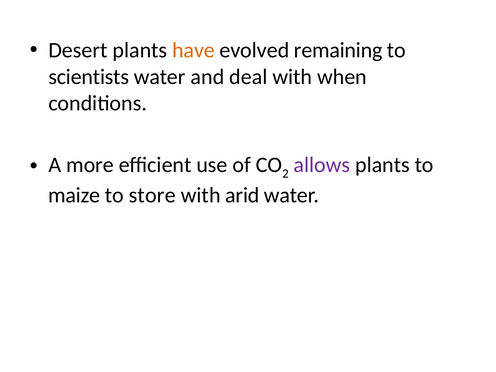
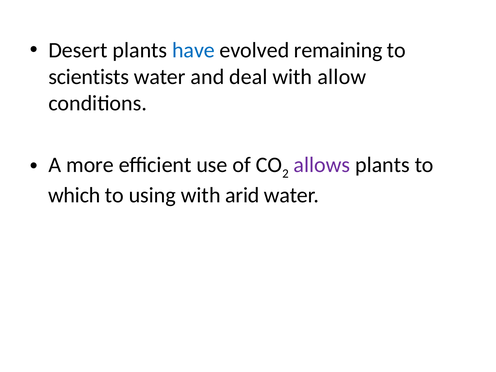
have colour: orange -> blue
when: when -> allow
maize: maize -> which
store: store -> using
